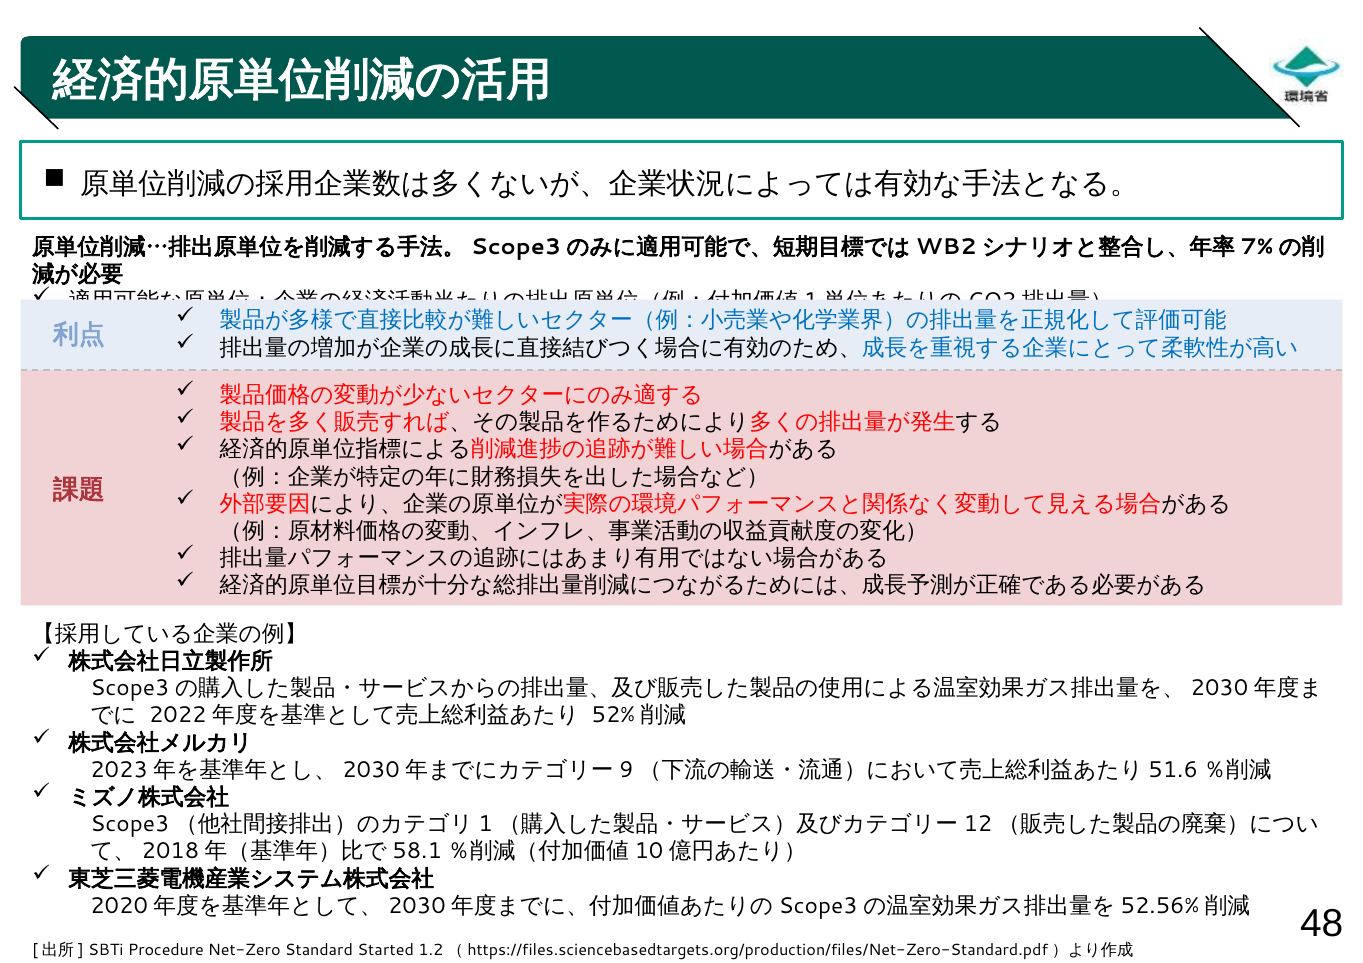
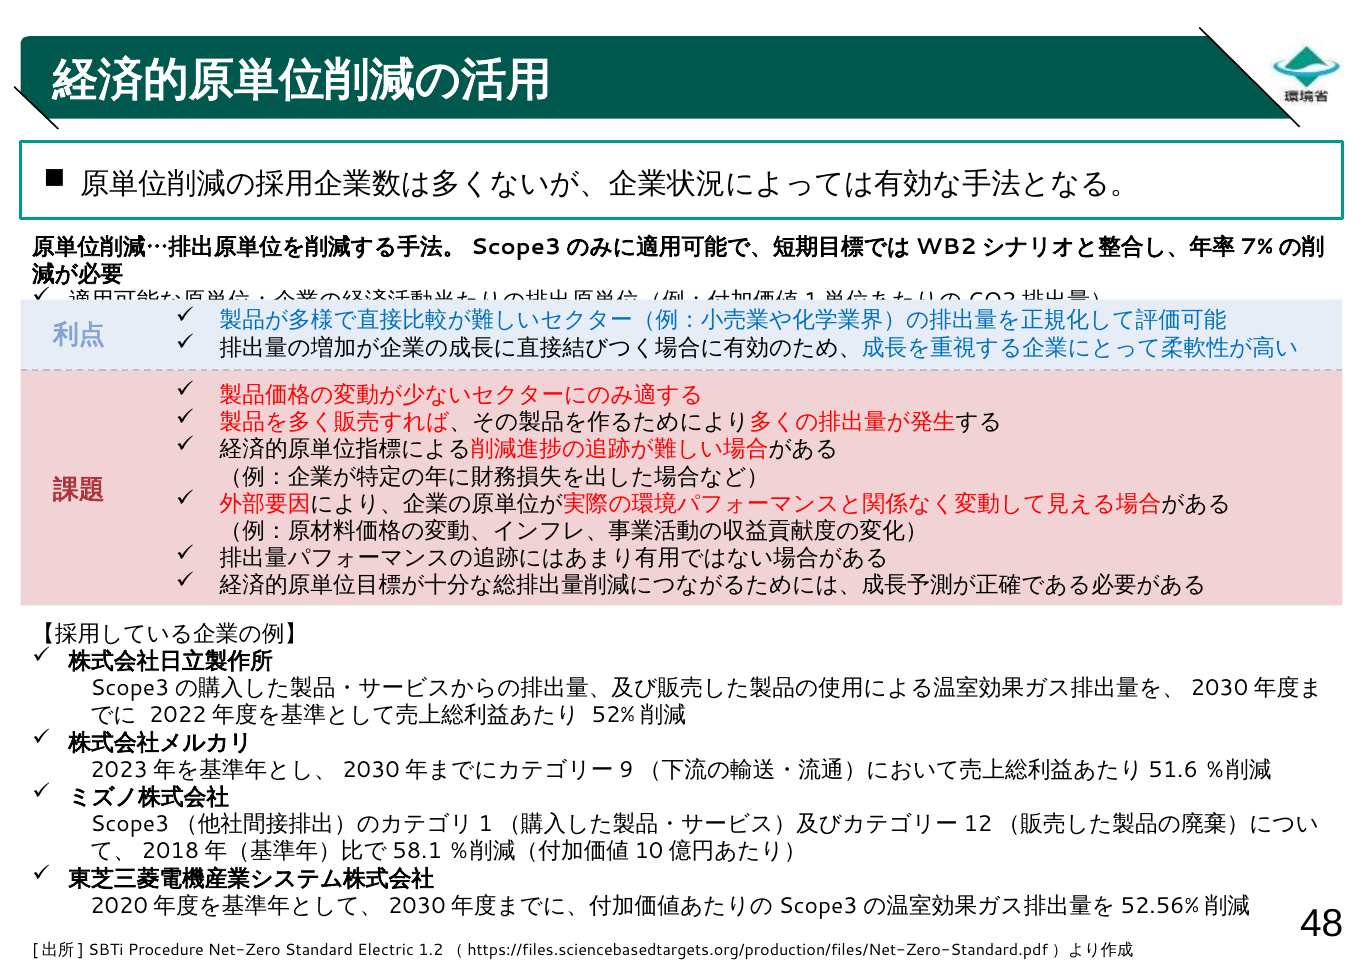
Started: Started -> Electric
